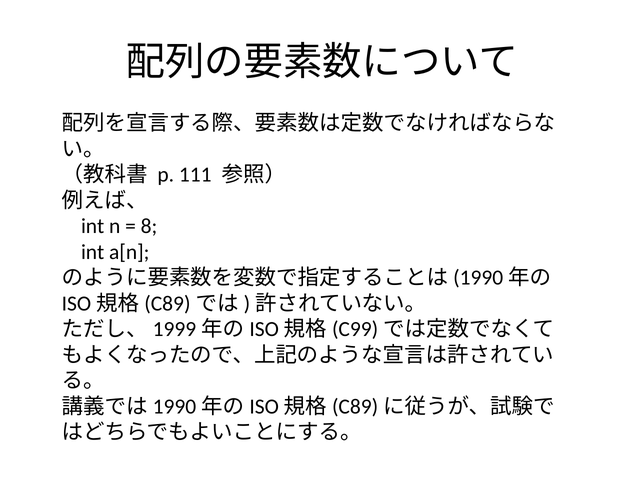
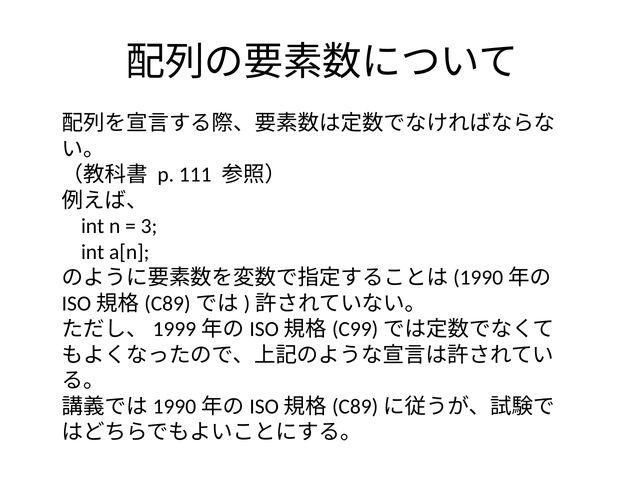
8: 8 -> 3
